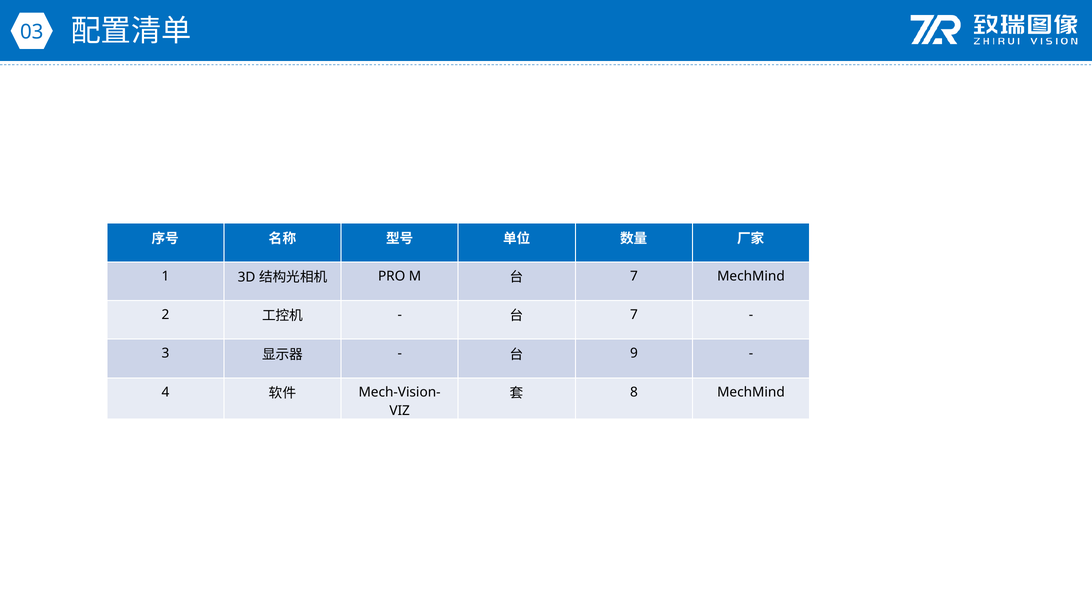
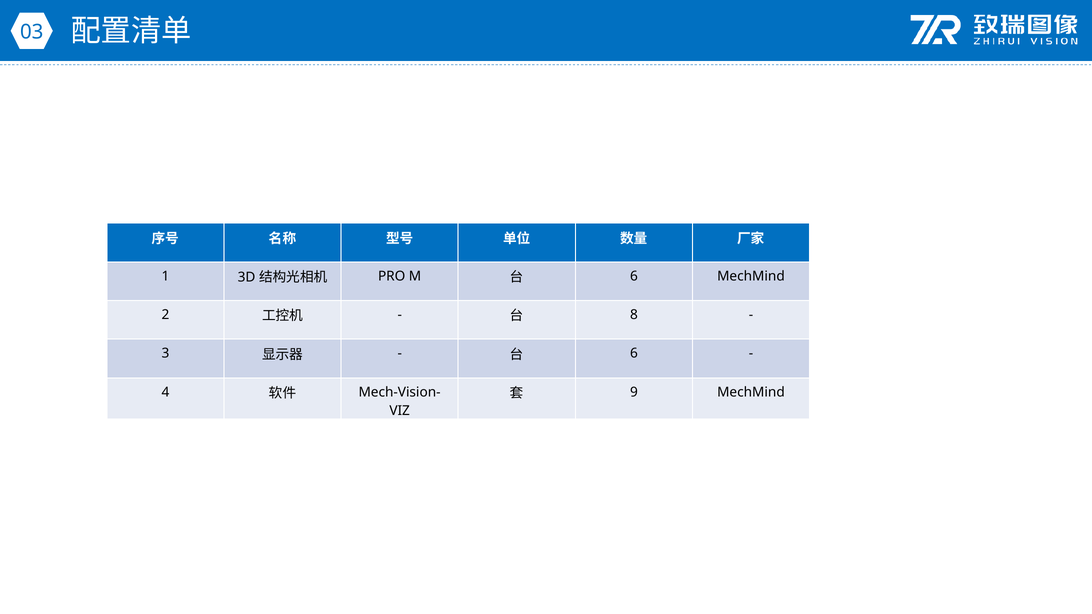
7 at (634, 276): 7 -> 6
7 at (634, 315): 7 -> 8
9 at (634, 354): 9 -> 6
8: 8 -> 9
